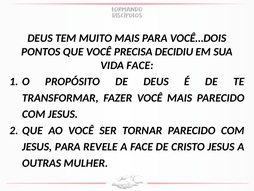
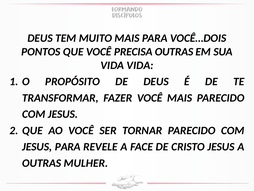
PRECISA DECIDIU: DECIDIU -> OUTRAS
VIDA FACE: FACE -> VIDA
